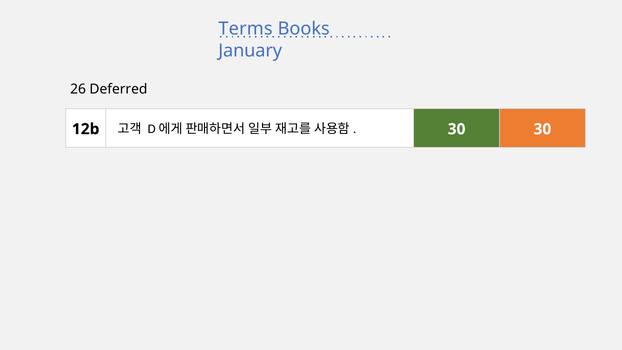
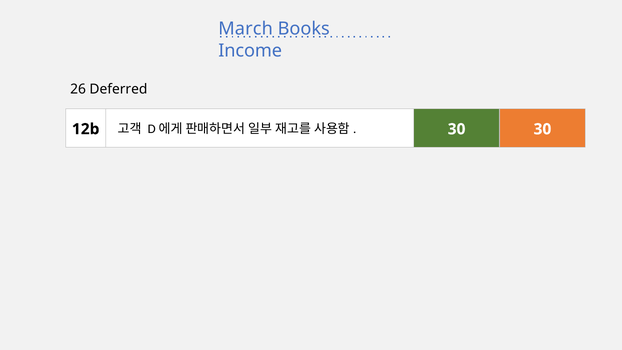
Terms: Terms -> March
January: January -> Income
